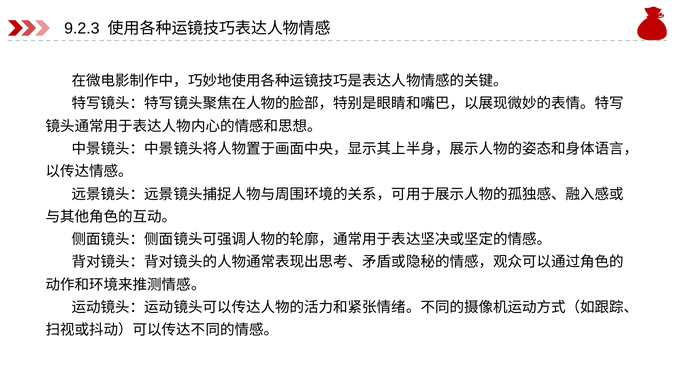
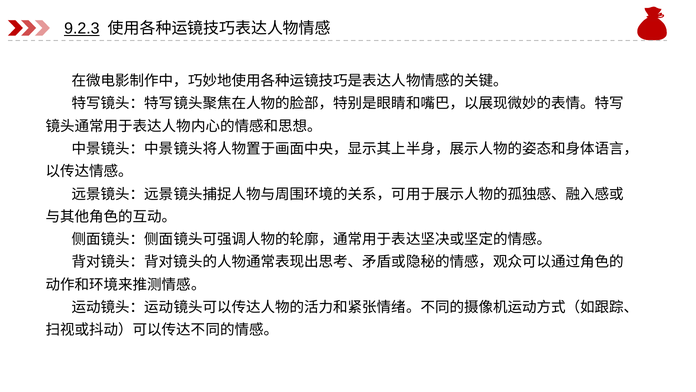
9.2.3 underline: none -> present
